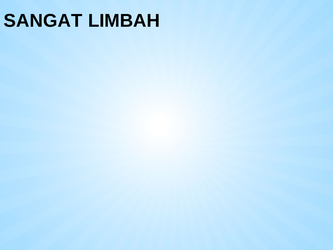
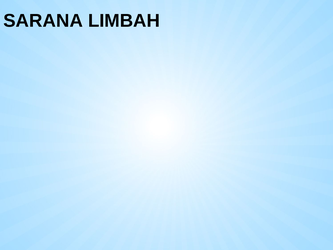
SANGAT: SANGAT -> SARANA
